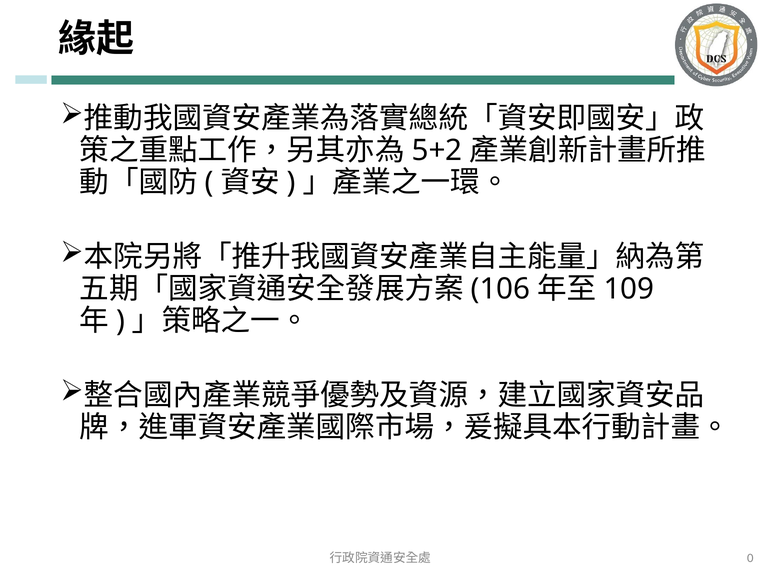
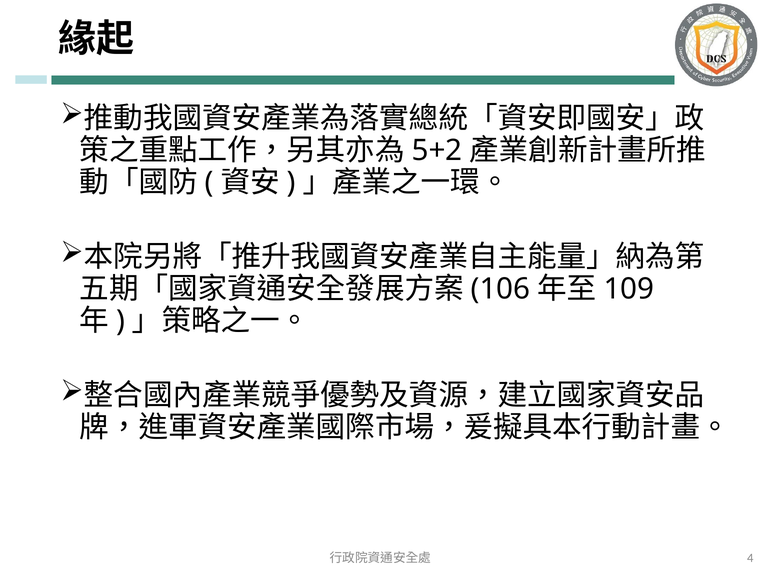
0: 0 -> 4
